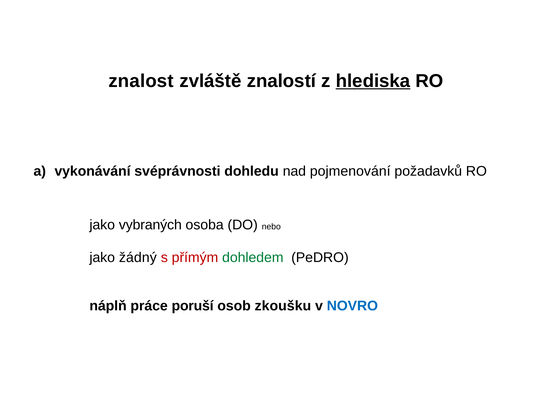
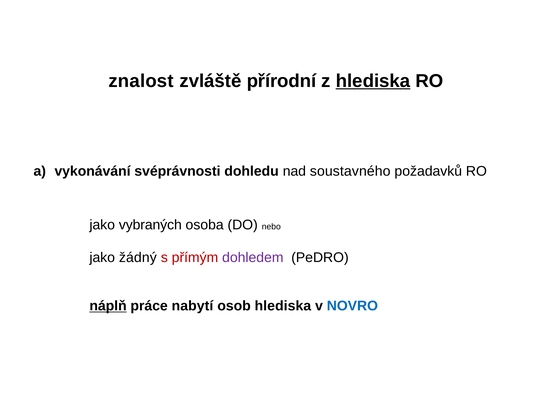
znalostí: znalostí -> přírodní
pojmenování: pojmenování -> soustavného
dohledem colour: green -> purple
náplň underline: none -> present
poruší: poruší -> nabytí
osob zkoušku: zkoušku -> hlediska
